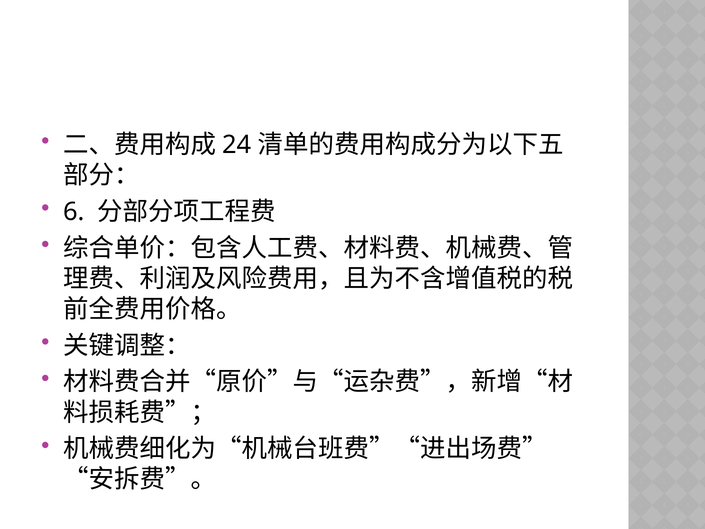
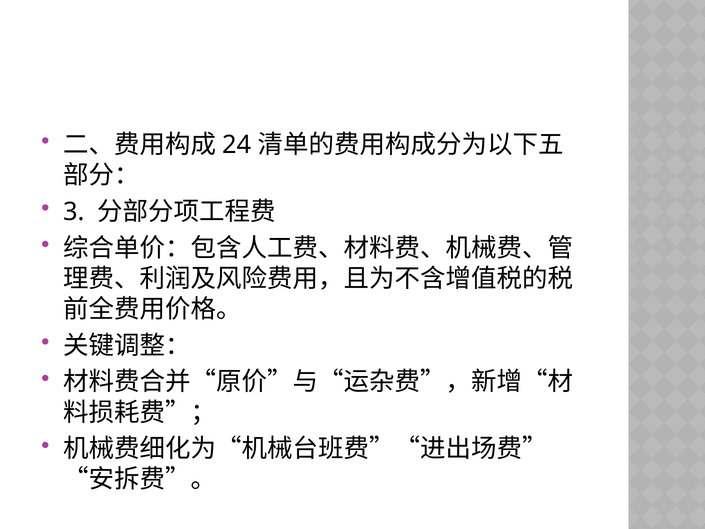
6: 6 -> 3
